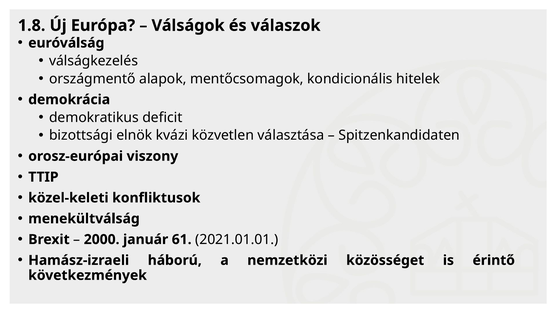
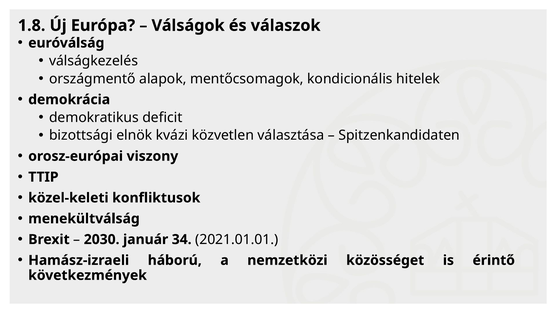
2000: 2000 -> 2030
61: 61 -> 34
